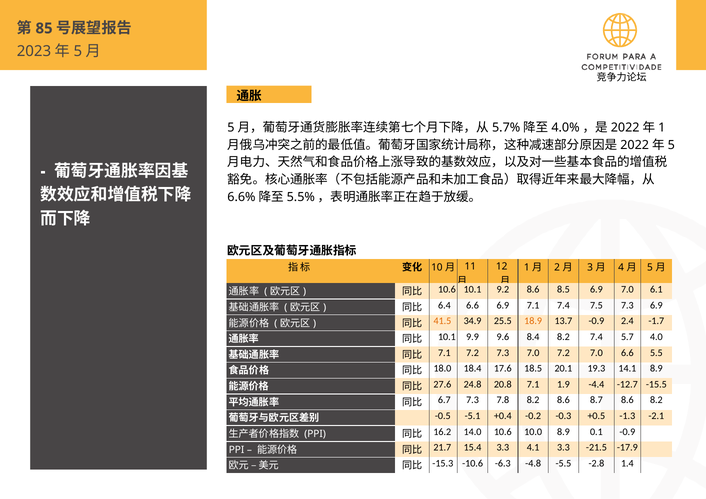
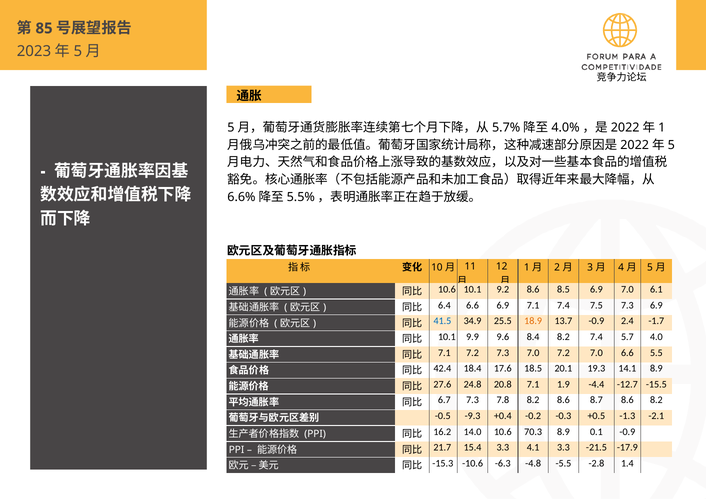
41.5 colour: orange -> blue
18.0: 18.0 -> 42.4
-5.1: -5.1 -> -9.3
10.0: 10.0 -> 70.3
